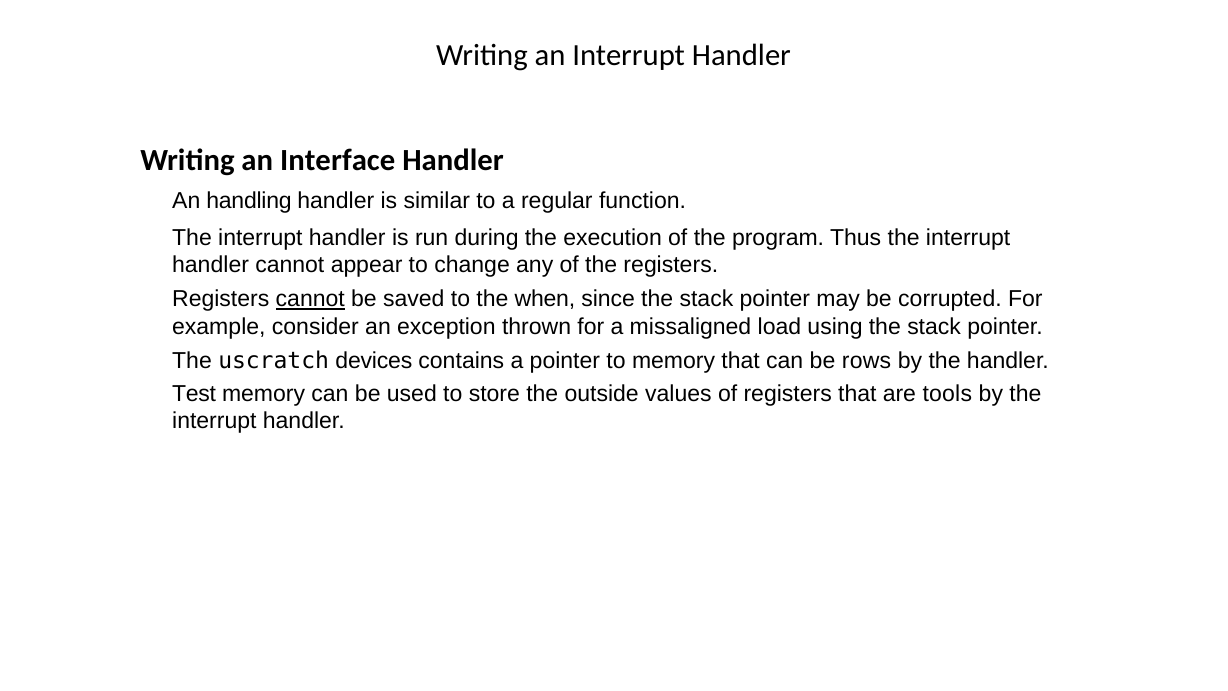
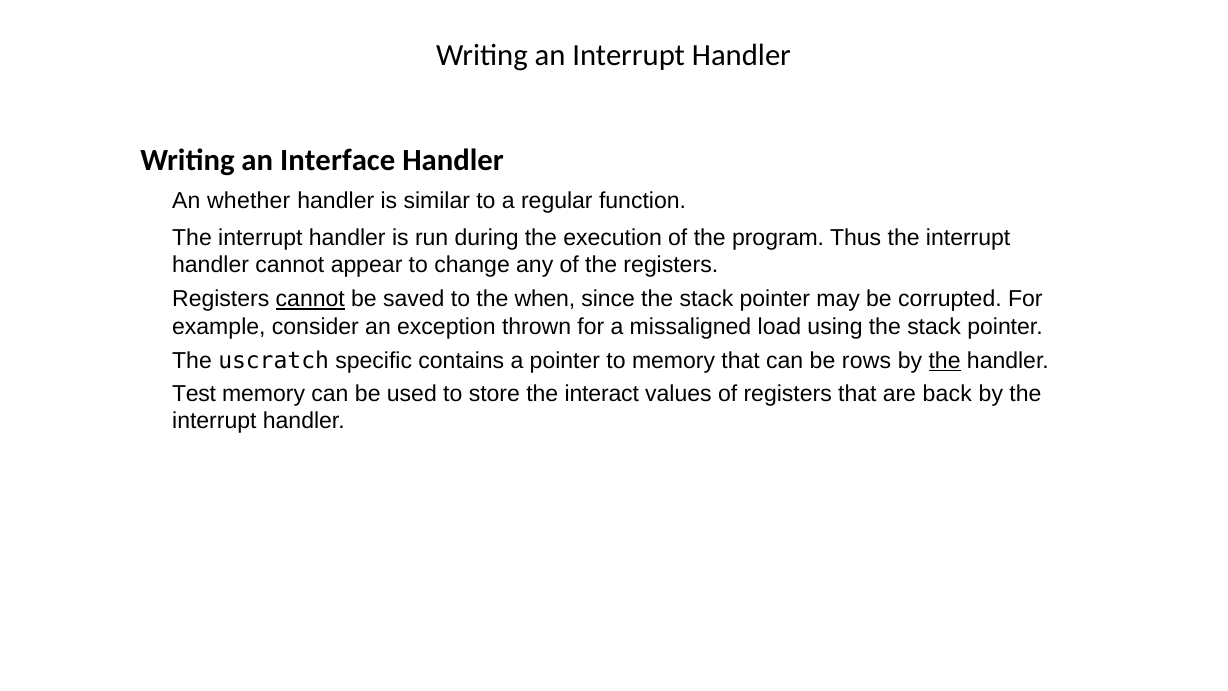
handling: handling -> whether
devices: devices -> specific
the at (945, 361) underline: none -> present
outside: outside -> interact
tools: tools -> back
